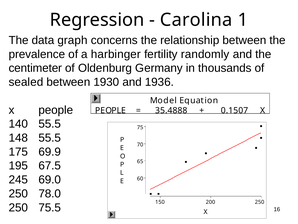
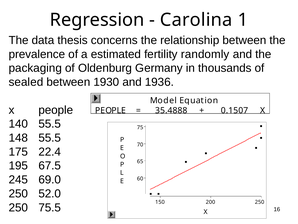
graph: graph -> thesis
harbinger: harbinger -> estimated
centimeter: centimeter -> packaging
69.9: 69.9 -> 22.4
78.0: 78.0 -> 52.0
